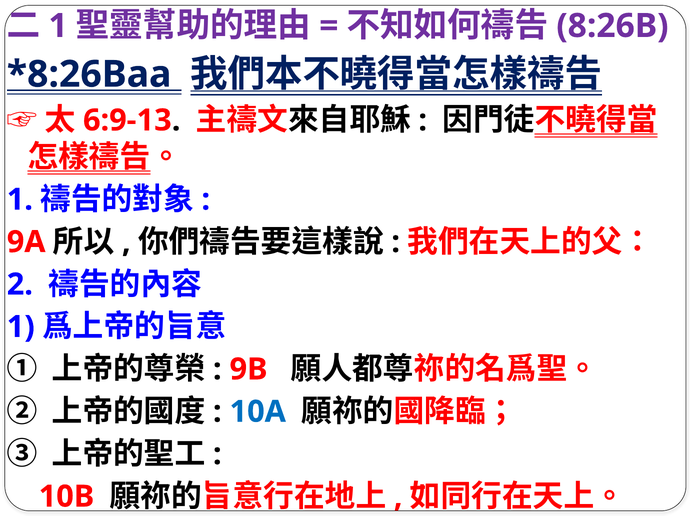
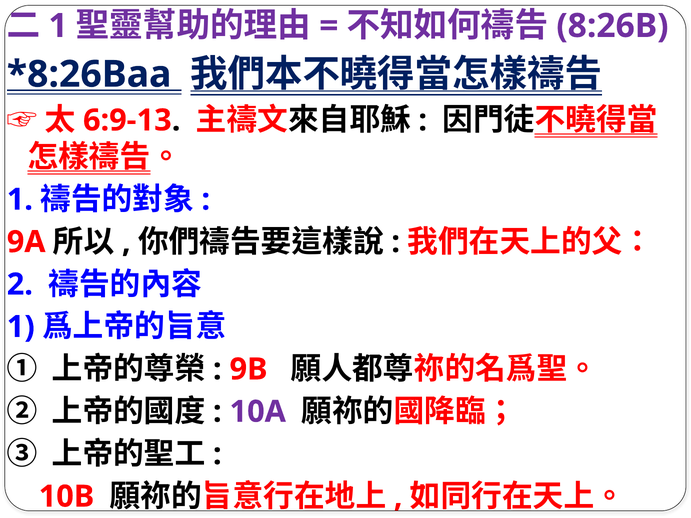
10A colour: blue -> purple
